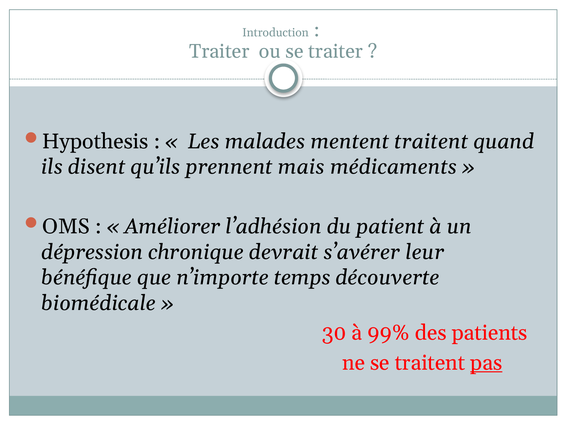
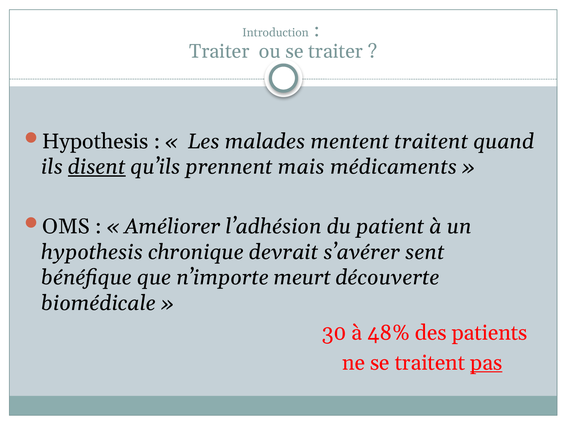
disent underline: none -> present
dépression at (92, 252): dépression -> hypothesis
leur: leur -> sent
temps: temps -> meurt
99%: 99% -> 48%
